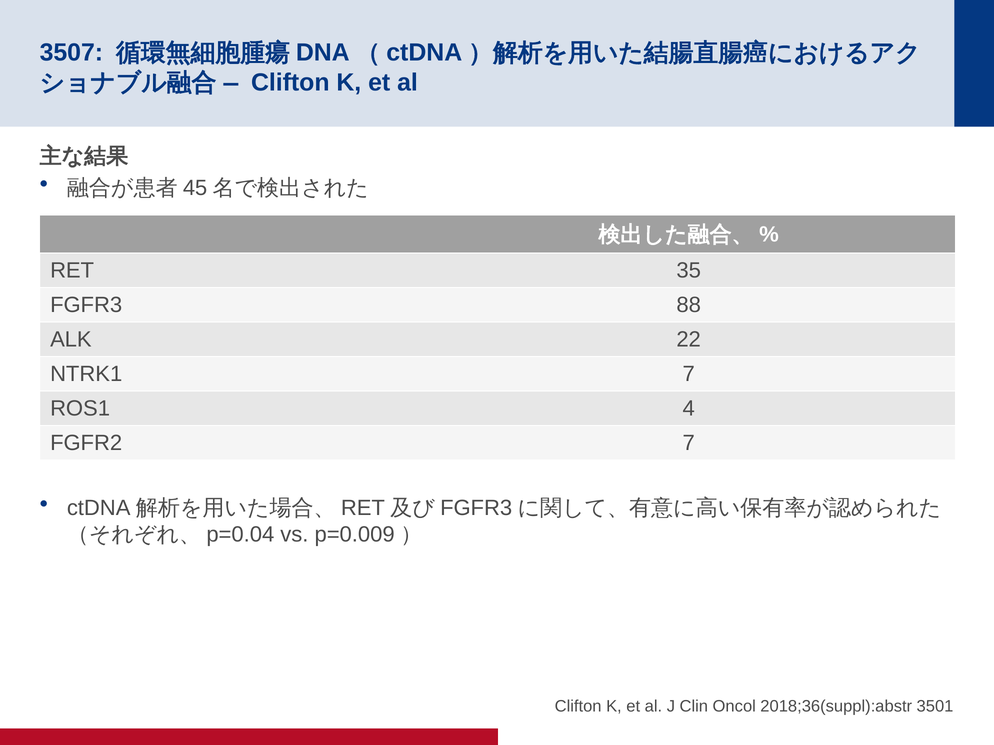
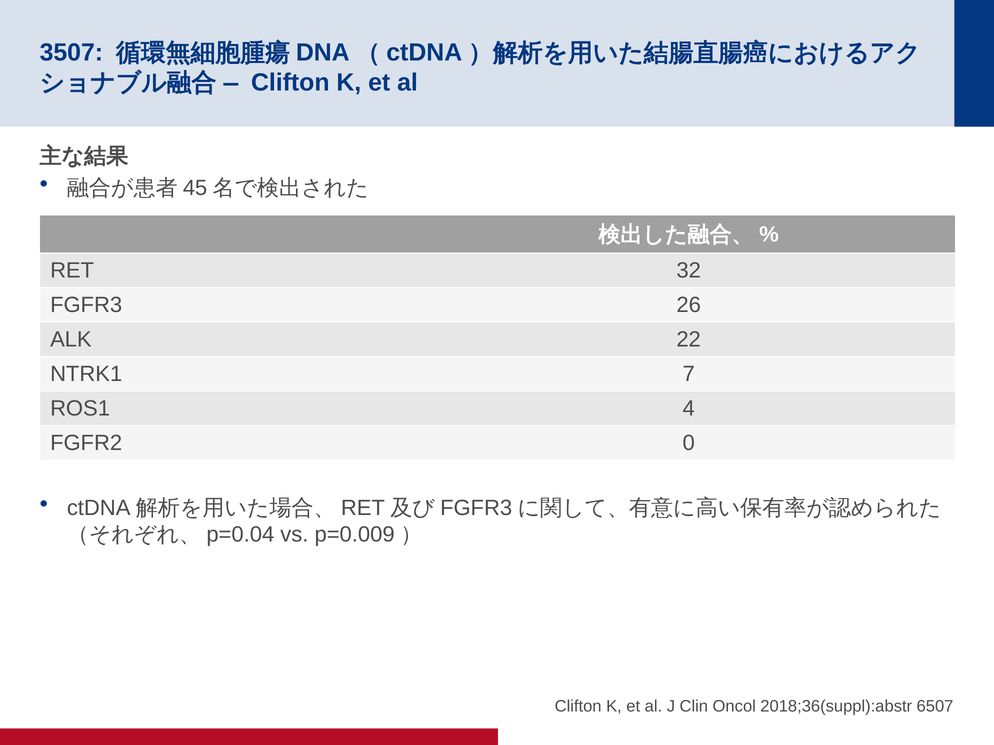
35: 35 -> 32
88: 88 -> 26
FGFR2 7: 7 -> 0
3501: 3501 -> 6507
